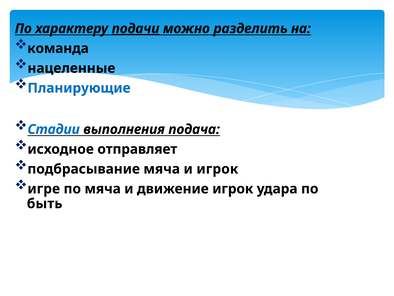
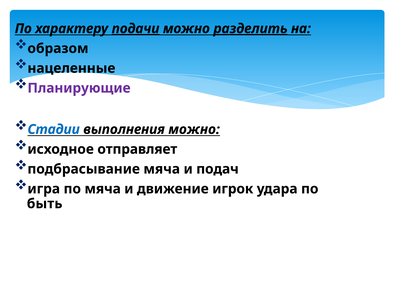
разделить underline: none -> present
команда: команда -> образом
Планирующие colour: blue -> purple
выполнения подача: подача -> можно
и игрок: игрок -> подач
игре: игре -> игра
